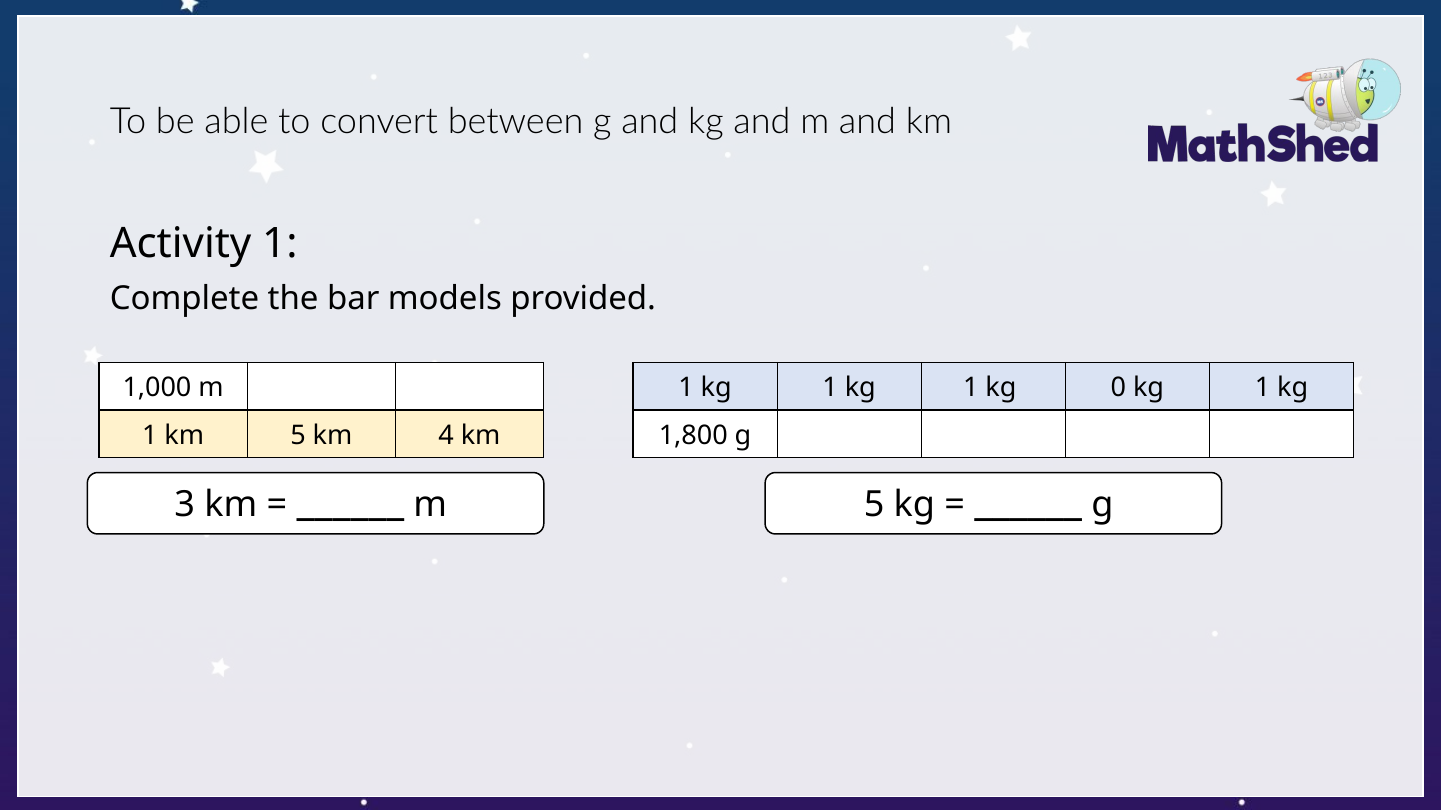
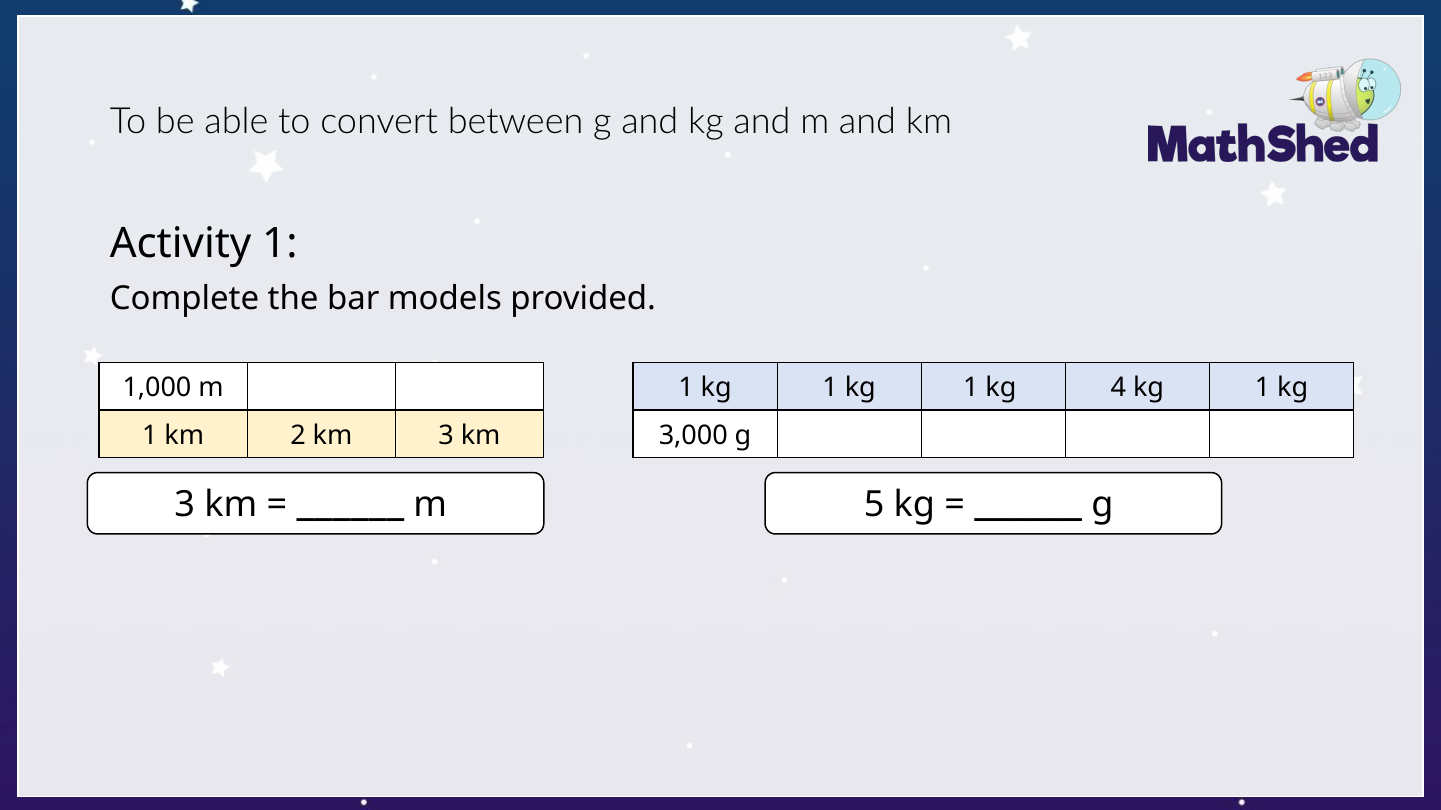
0: 0 -> 4
km 5: 5 -> 2
km 4: 4 -> 3
1,800: 1,800 -> 3,000
